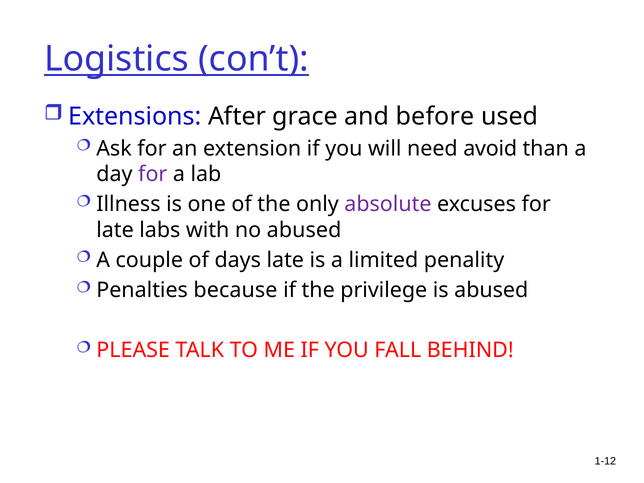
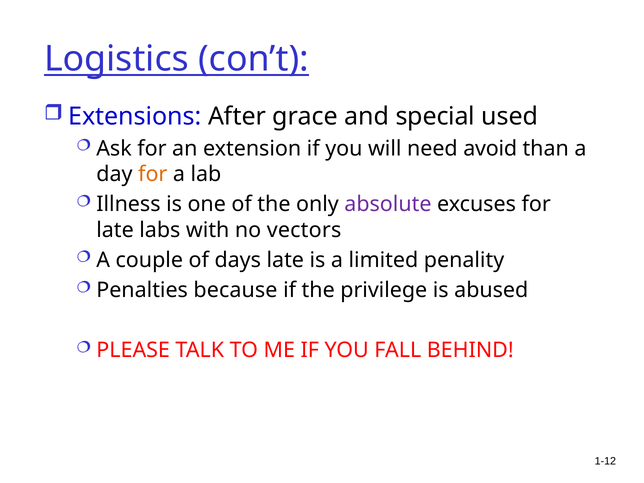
before: before -> special
for at (153, 174) colour: purple -> orange
no abused: abused -> vectors
